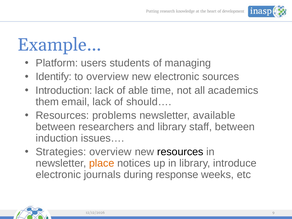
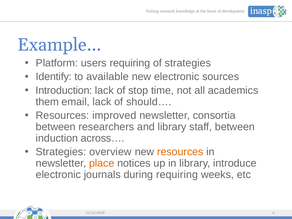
users students: students -> requiring
of managing: managing -> strategies
to overview: overview -> available
able: able -> stop
problems: problems -> improved
available: available -> consortia
issues…: issues… -> across…
resources at (180, 152) colour: black -> orange
during response: response -> requiring
